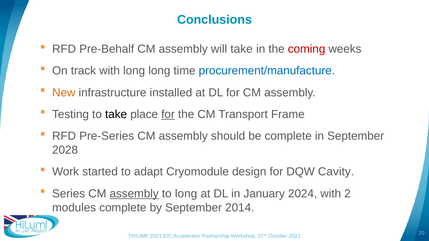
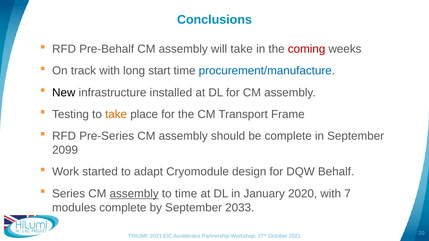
long long: long -> start
New colour: orange -> black
take at (116, 115) colour: black -> orange
for at (168, 115) underline: present -> none
2028: 2028 -> 2099
Cavity: Cavity -> Behalf
to long: long -> time
2024: 2024 -> 2020
2: 2 -> 7
2014: 2014 -> 2033
